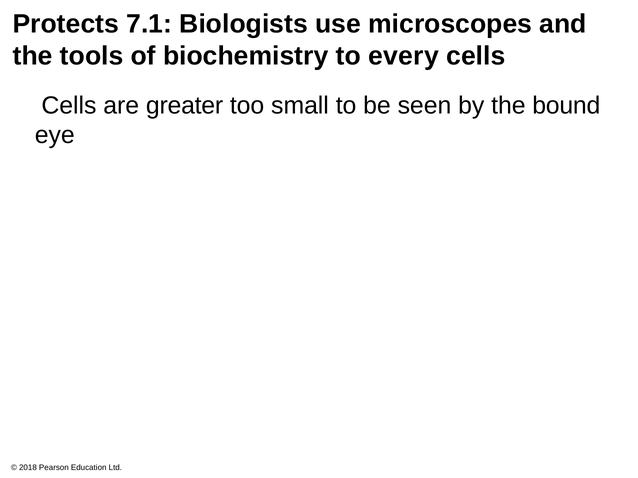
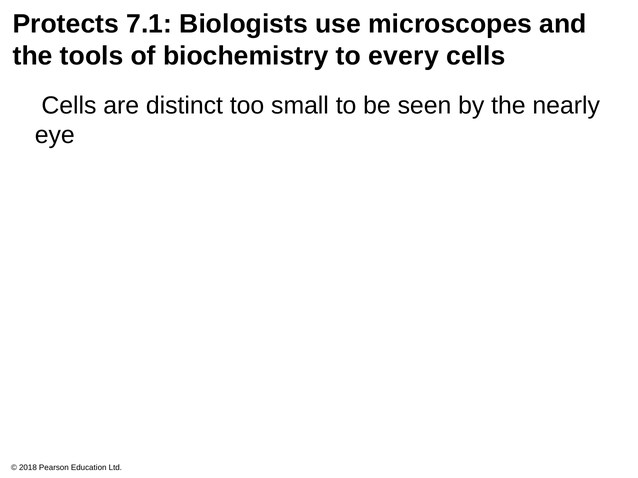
greater: greater -> distinct
bound: bound -> nearly
